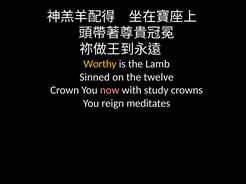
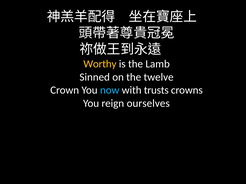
now colour: pink -> light blue
study: study -> trusts
meditates: meditates -> ourselves
